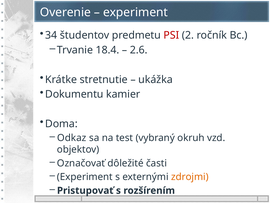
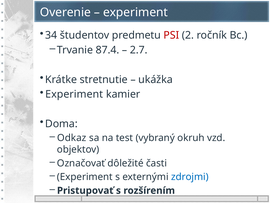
18.4: 18.4 -> 87.4
2.6: 2.6 -> 2.7
Dokumentu at (74, 94): Dokumentu -> Experiment
zdrojmi colour: orange -> blue
